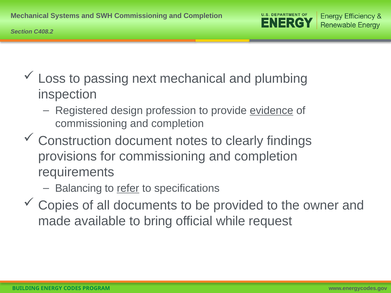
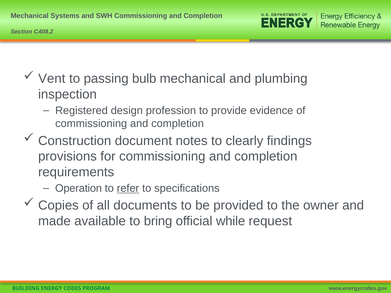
Loss: Loss -> Vent
next: next -> bulb
evidence underline: present -> none
Balancing: Balancing -> Operation
